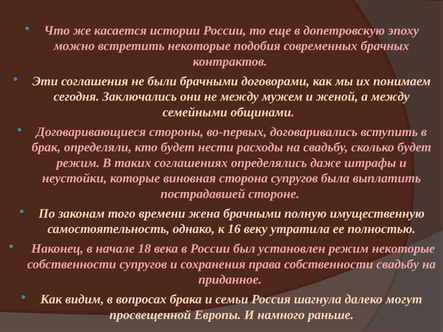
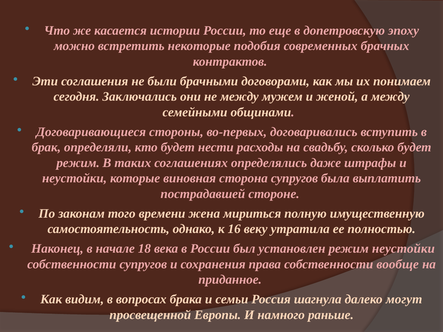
жена брачными: брачными -> мириться
режим некоторые: некоторые -> неустойки
собственности свадьбу: свадьбу -> вообще
